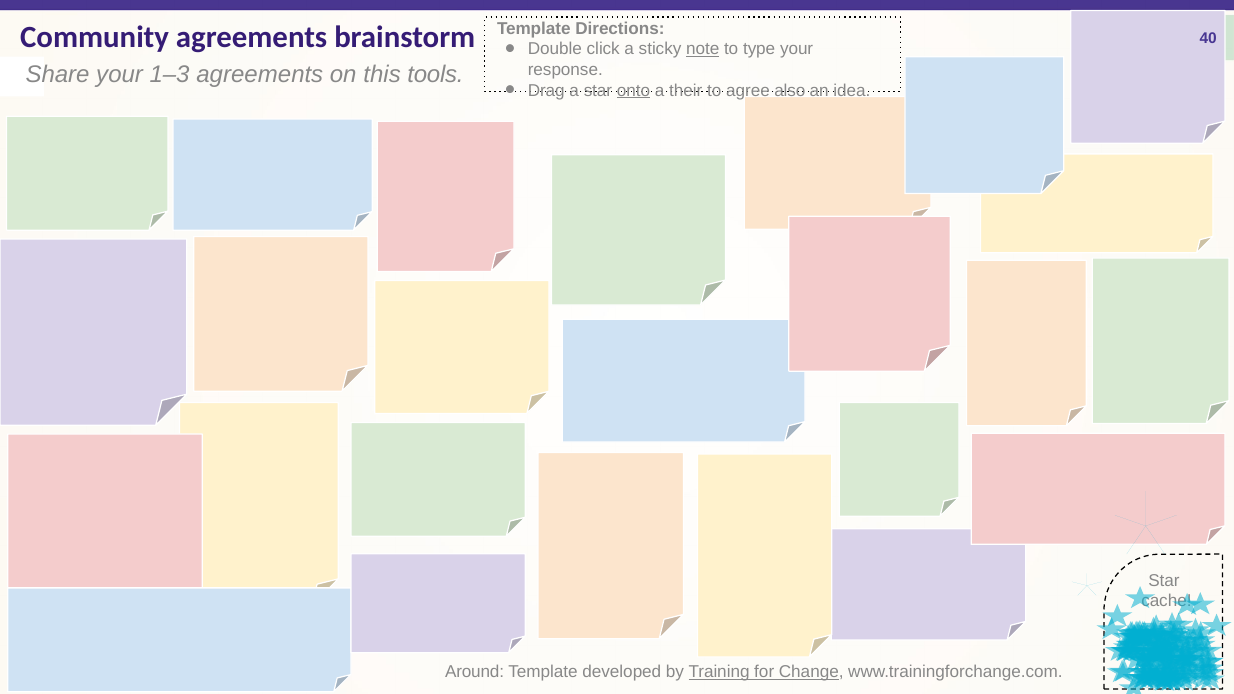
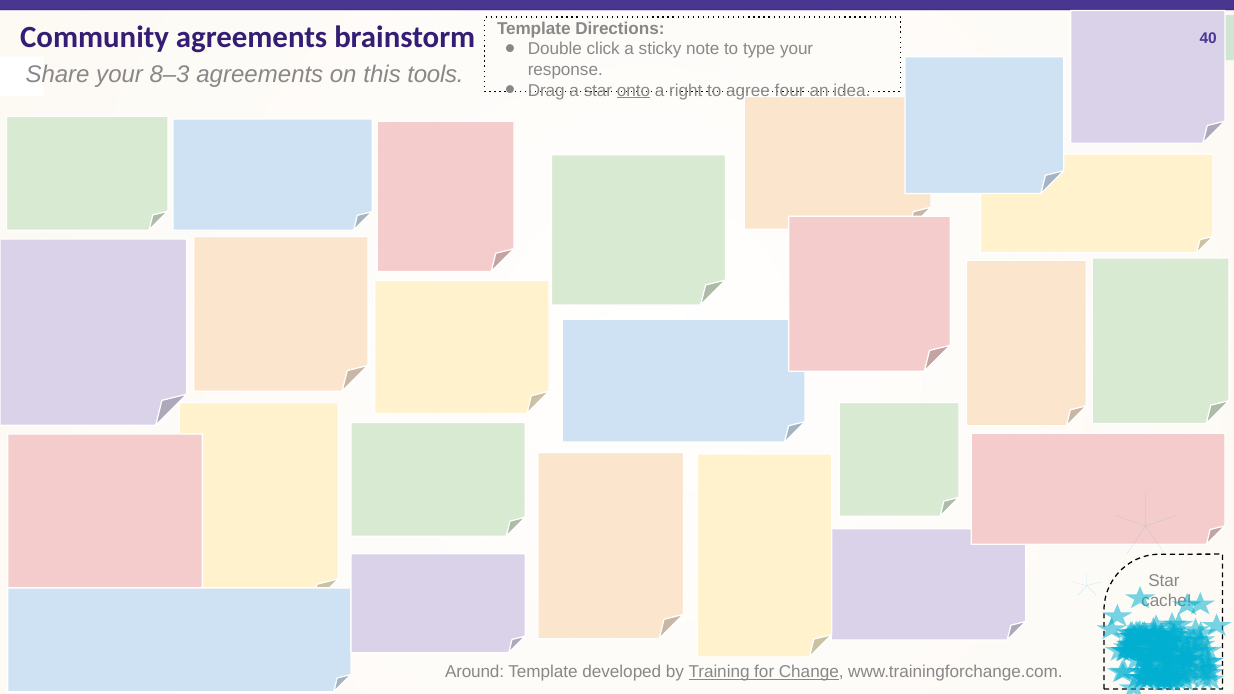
note underline: present -> none
1–3: 1–3 -> 8–3
their: their -> right
also: also -> four
